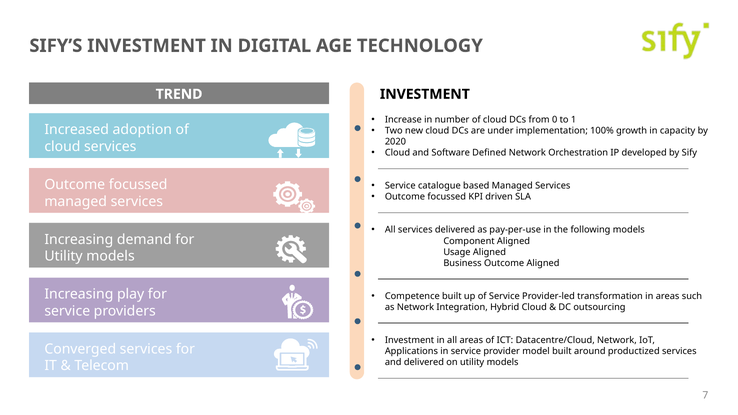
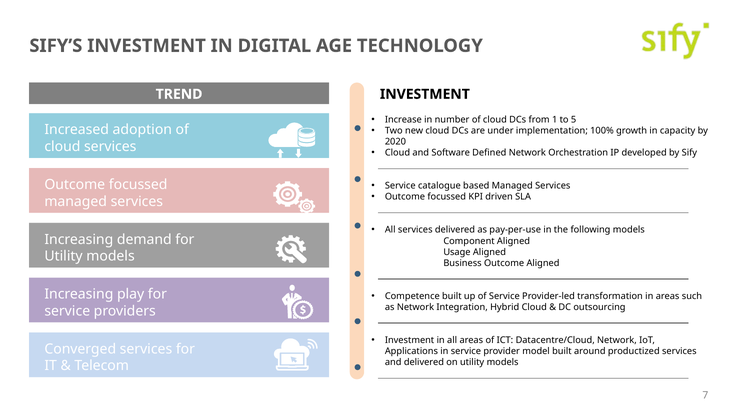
0: 0 -> 1
1: 1 -> 5
